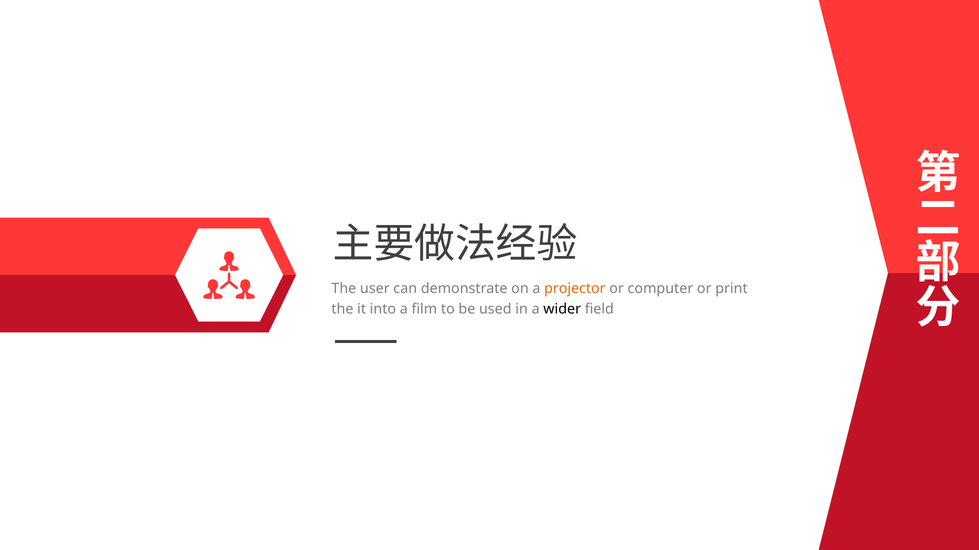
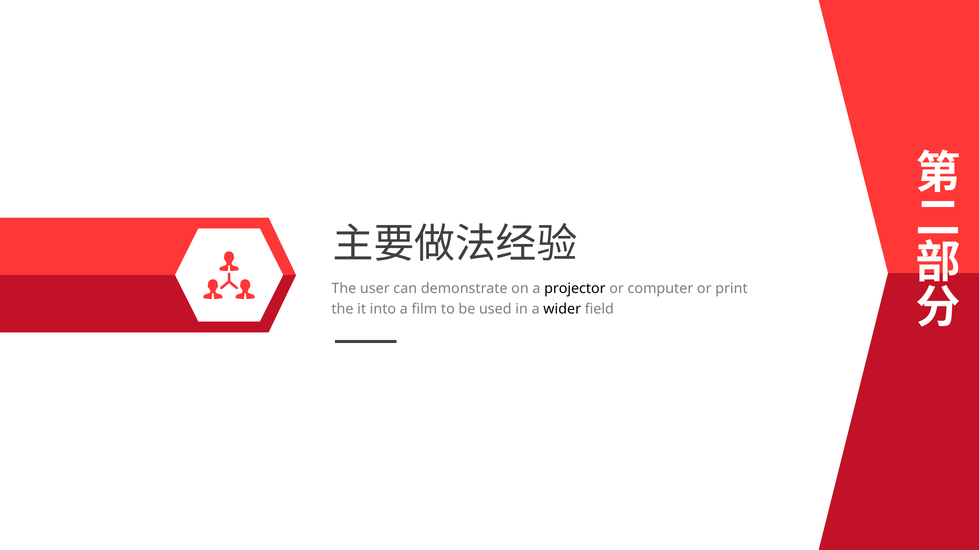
projector colour: orange -> black
